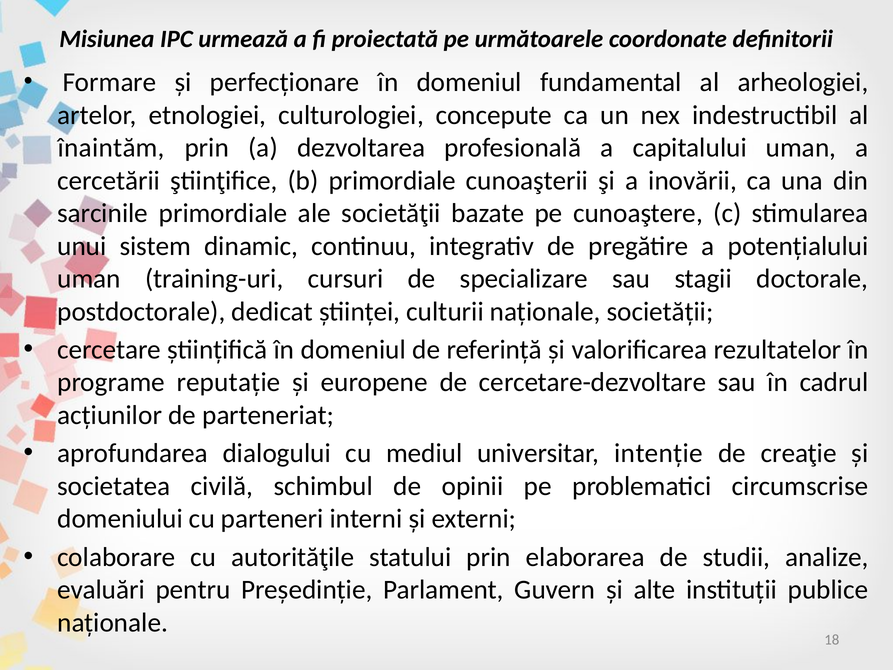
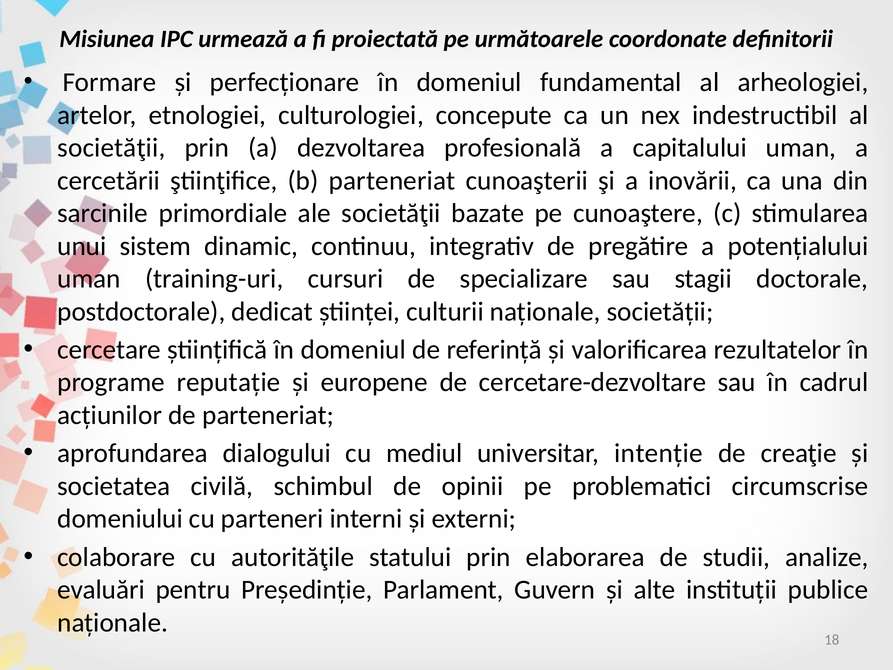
înaintăm at (111, 148): înaintăm -> societăţii
b primordiale: primordiale -> parteneriat
